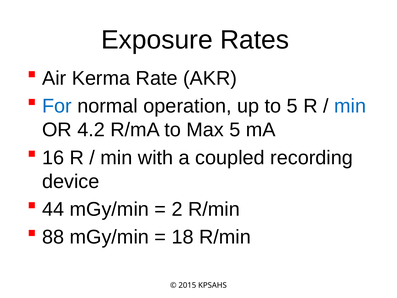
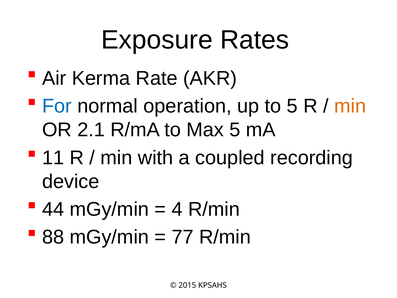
min at (350, 106) colour: blue -> orange
4.2: 4.2 -> 2.1
16: 16 -> 11
2: 2 -> 4
18: 18 -> 77
